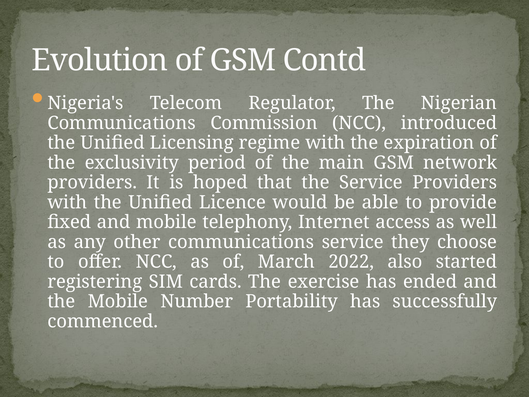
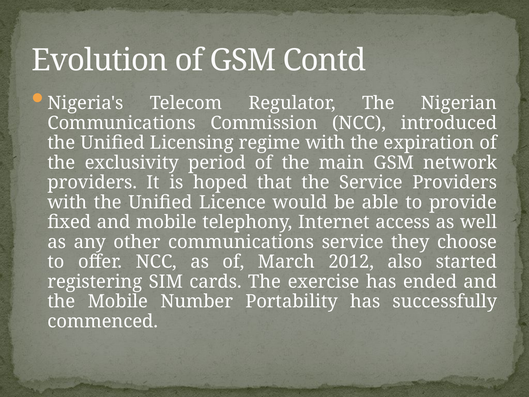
2022: 2022 -> 2012
